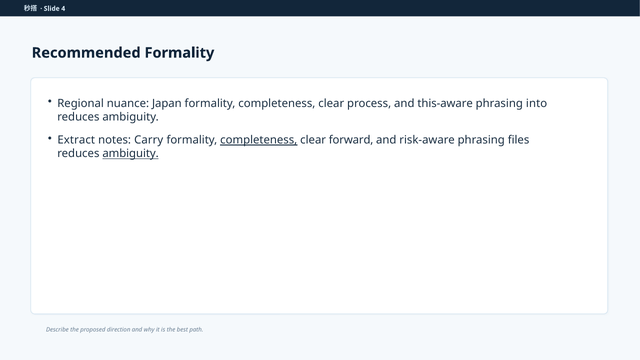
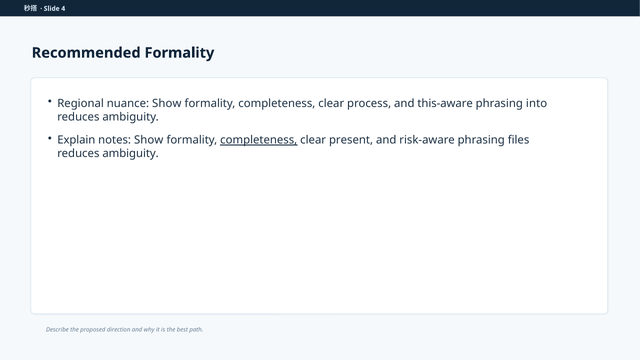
nuance Japan: Japan -> Show
Extract: Extract -> Explain
notes Carry: Carry -> Show
forward: forward -> present
ambiguity at (131, 154) underline: present -> none
